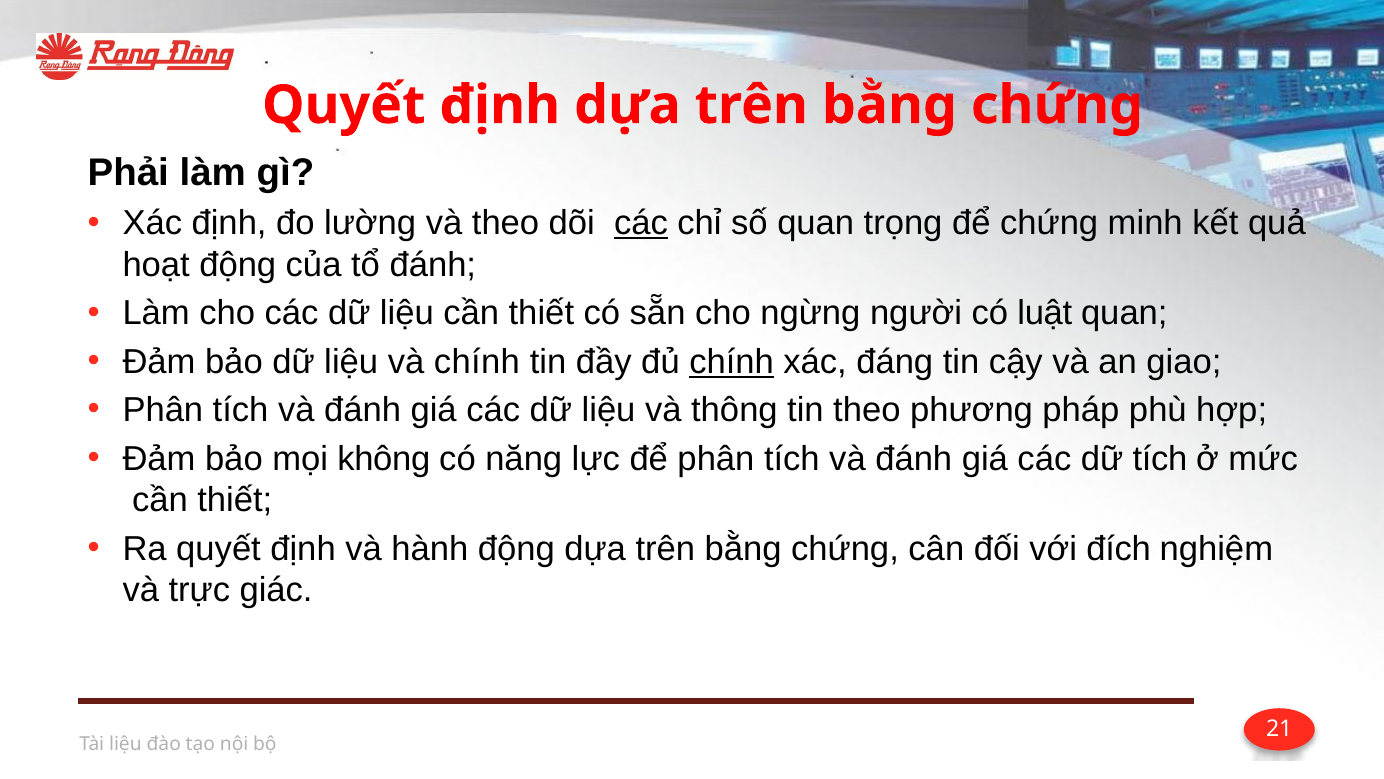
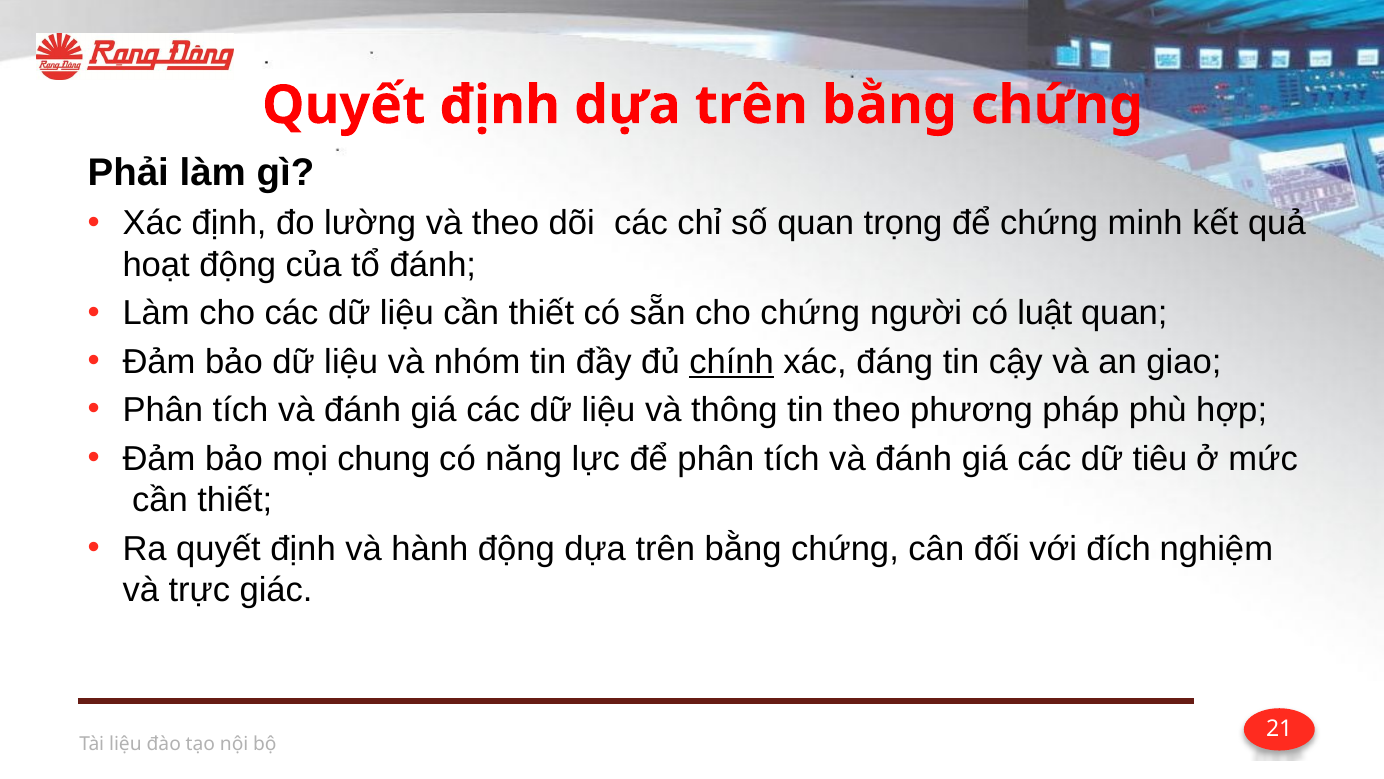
các at (641, 223) underline: present -> none
cho ngừng: ngừng -> chứng
và chính: chính -> nhóm
không: không -> chung
dữ tích: tích -> tiêu
